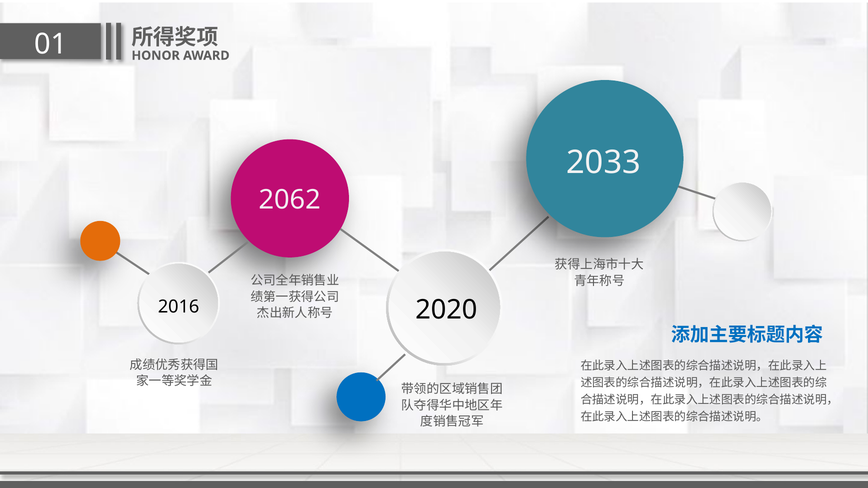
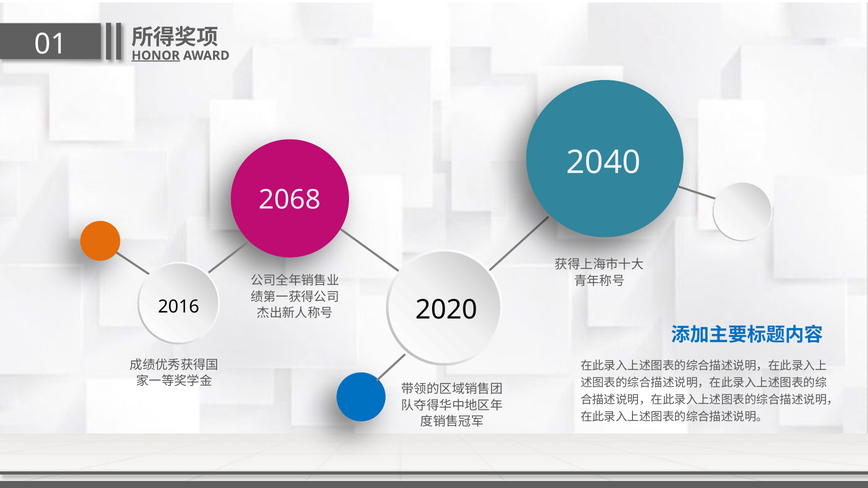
HONOR underline: none -> present
2033: 2033 -> 2040
2062: 2062 -> 2068
